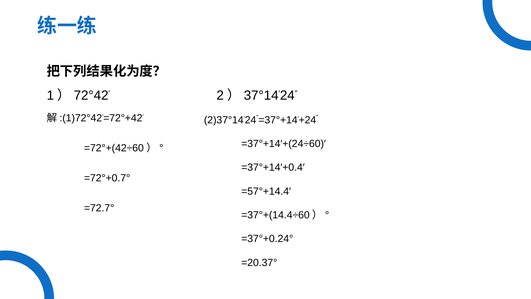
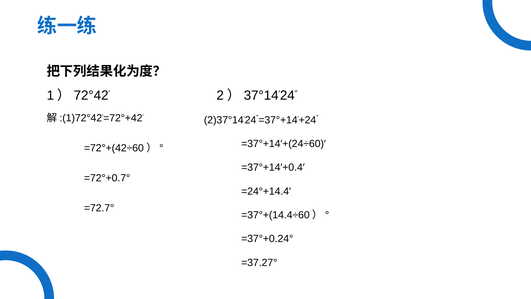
=57°+14.4′: =57°+14.4′ -> =24°+14.4′
=20.37°: =20.37° -> =37.27°
